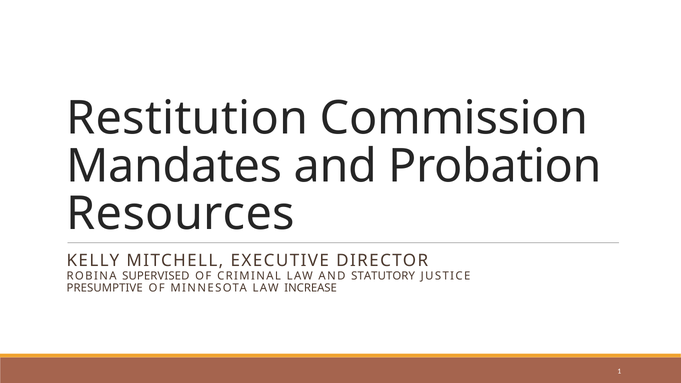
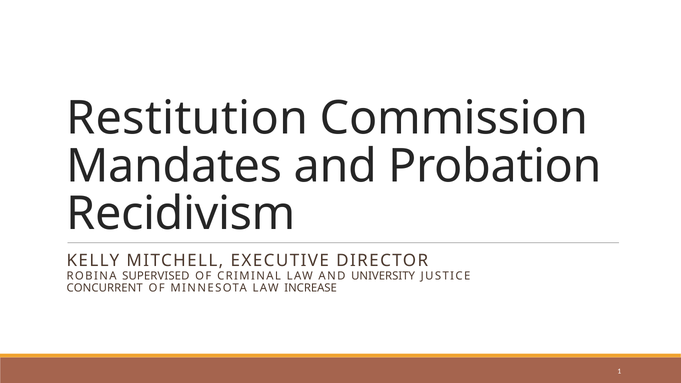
Resources: Resources -> Recidivism
STATUTORY: STATUTORY -> UNIVERSITY
PRESUMPTIVE: PRESUMPTIVE -> CONCURRENT
